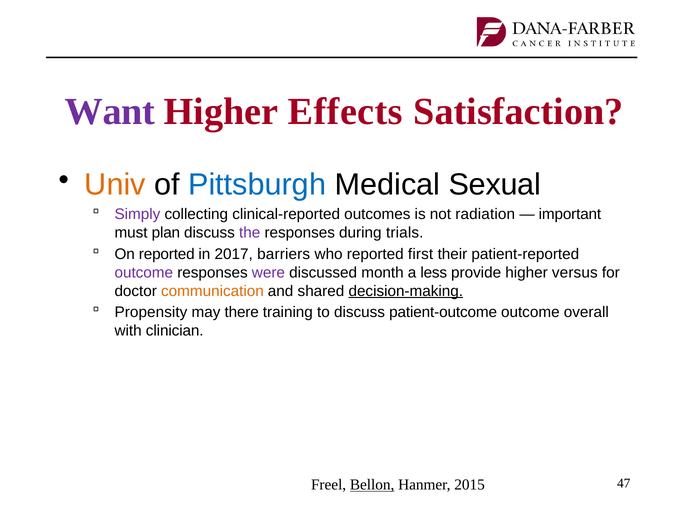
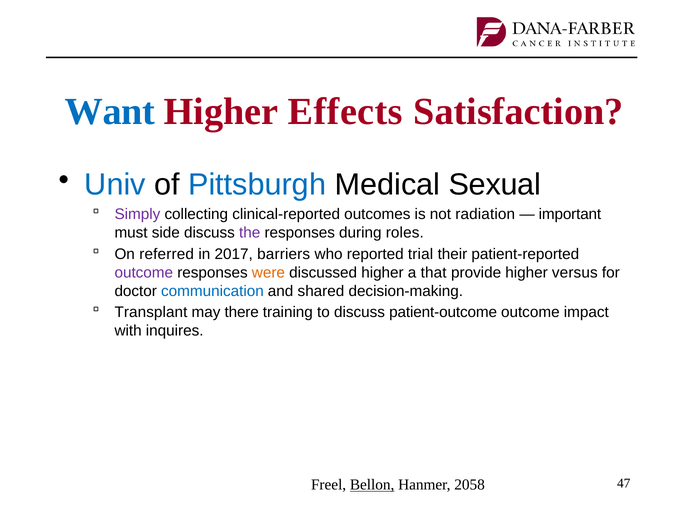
Want colour: purple -> blue
Univ colour: orange -> blue
plan: plan -> side
trials: trials -> roles
On reported: reported -> referred
first: first -> trial
were colour: purple -> orange
discussed month: month -> higher
less: less -> that
communication colour: orange -> blue
decision-making underline: present -> none
Propensity: Propensity -> Transplant
overall: overall -> impact
clinician: clinician -> inquires
2015: 2015 -> 2058
